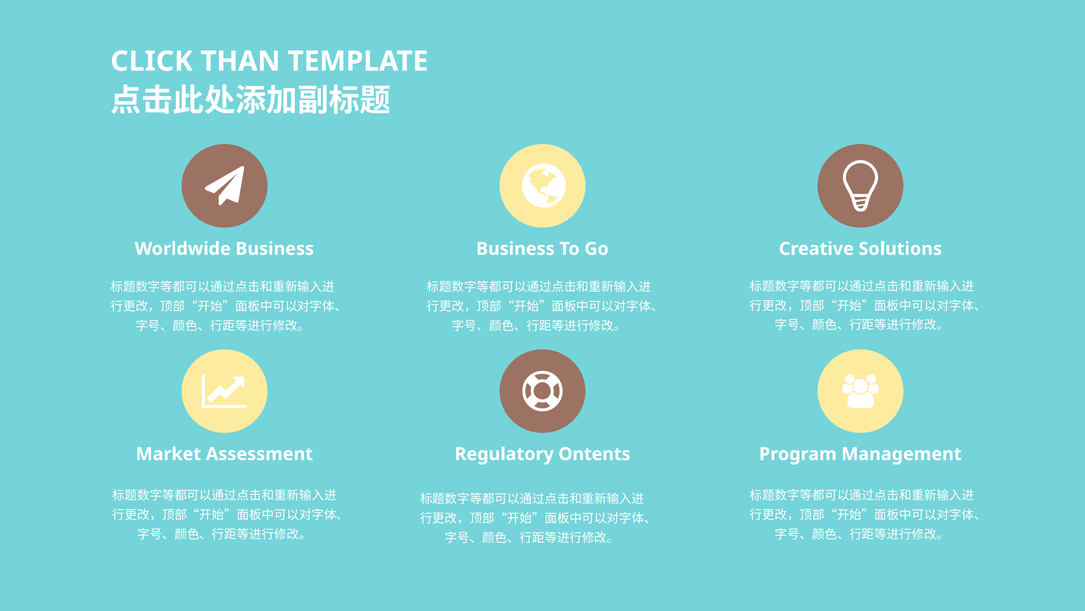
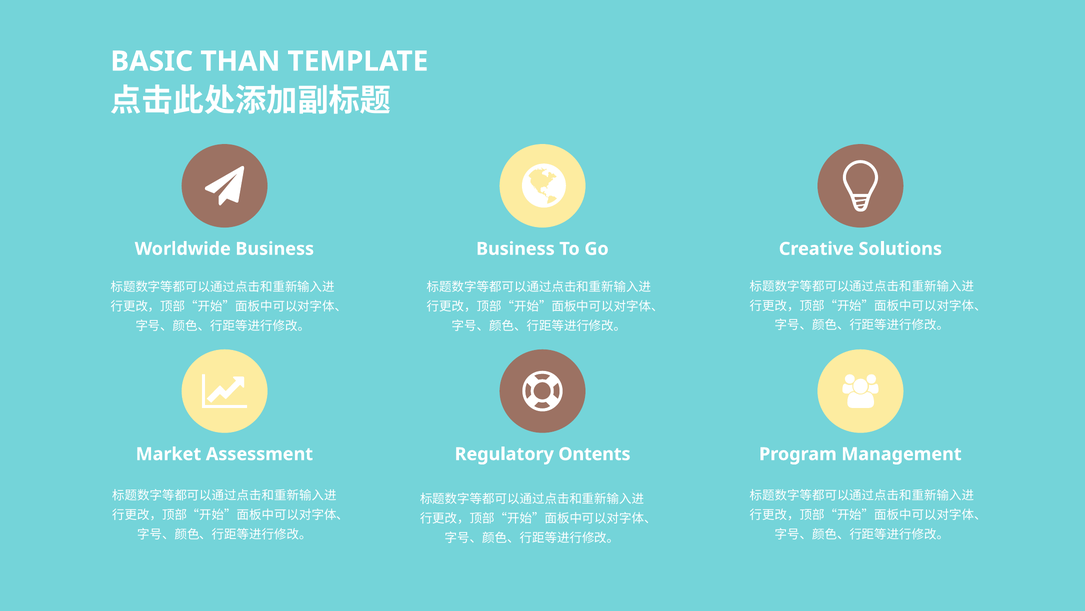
CLICK: CLICK -> BASIC
